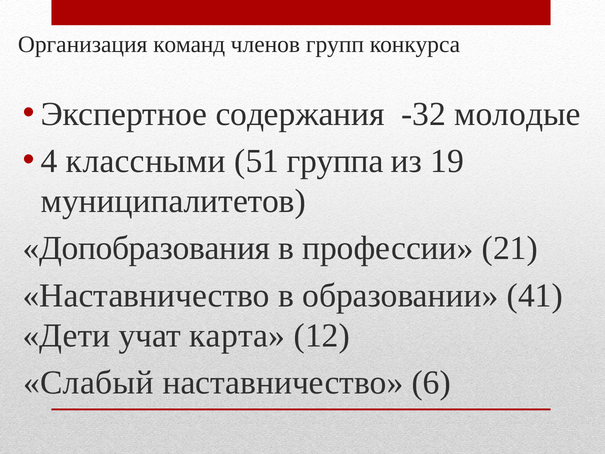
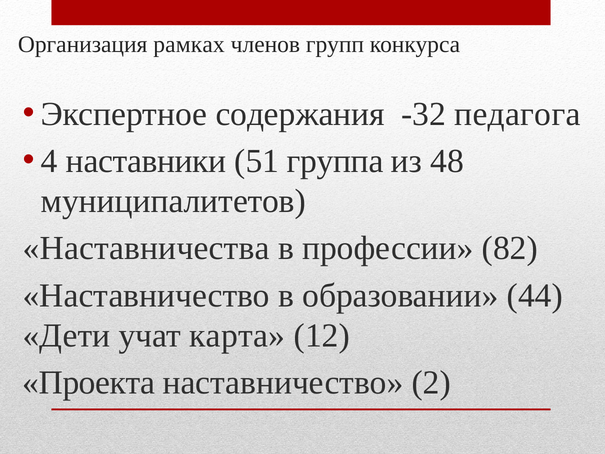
команд: команд -> рамках
молодые: молодые -> педагога
классными: классными -> наставники
19: 19 -> 48
Допобразования: Допобразования -> Наставничества
21: 21 -> 82
41: 41 -> 44
Слабый: Слабый -> Проекта
6: 6 -> 2
